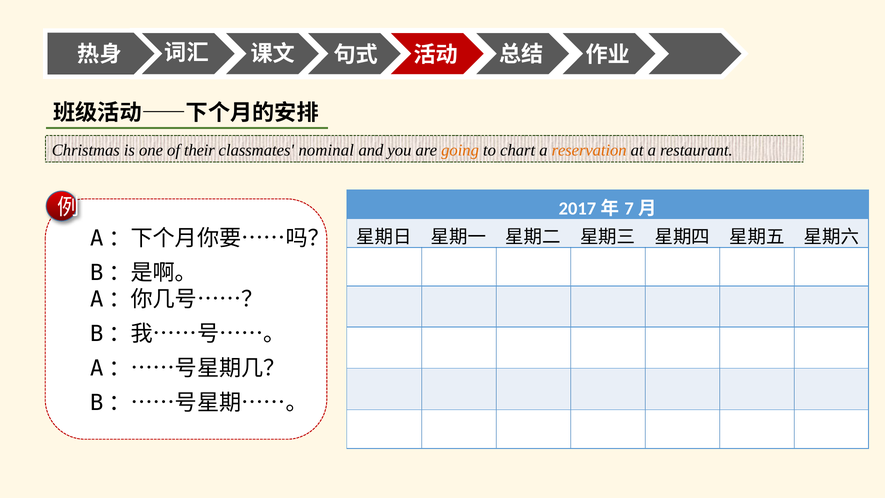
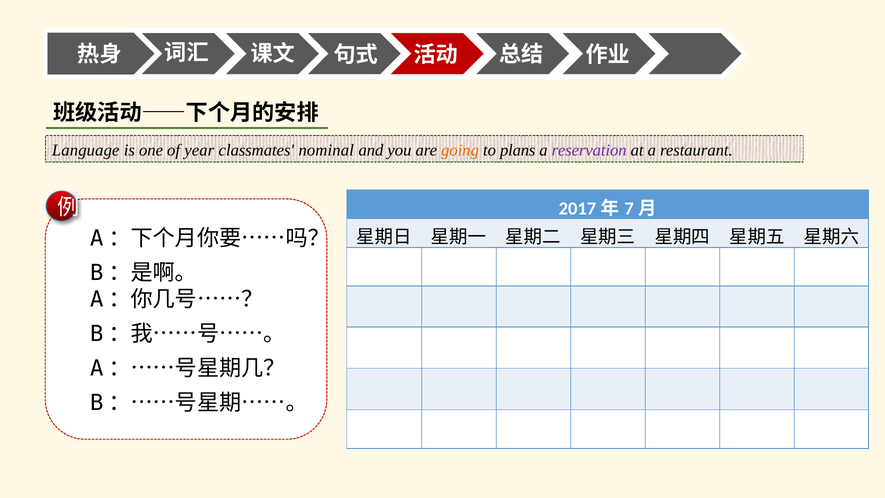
Christmas: Christmas -> Language
their: their -> year
chart: chart -> plans
reservation colour: orange -> purple
